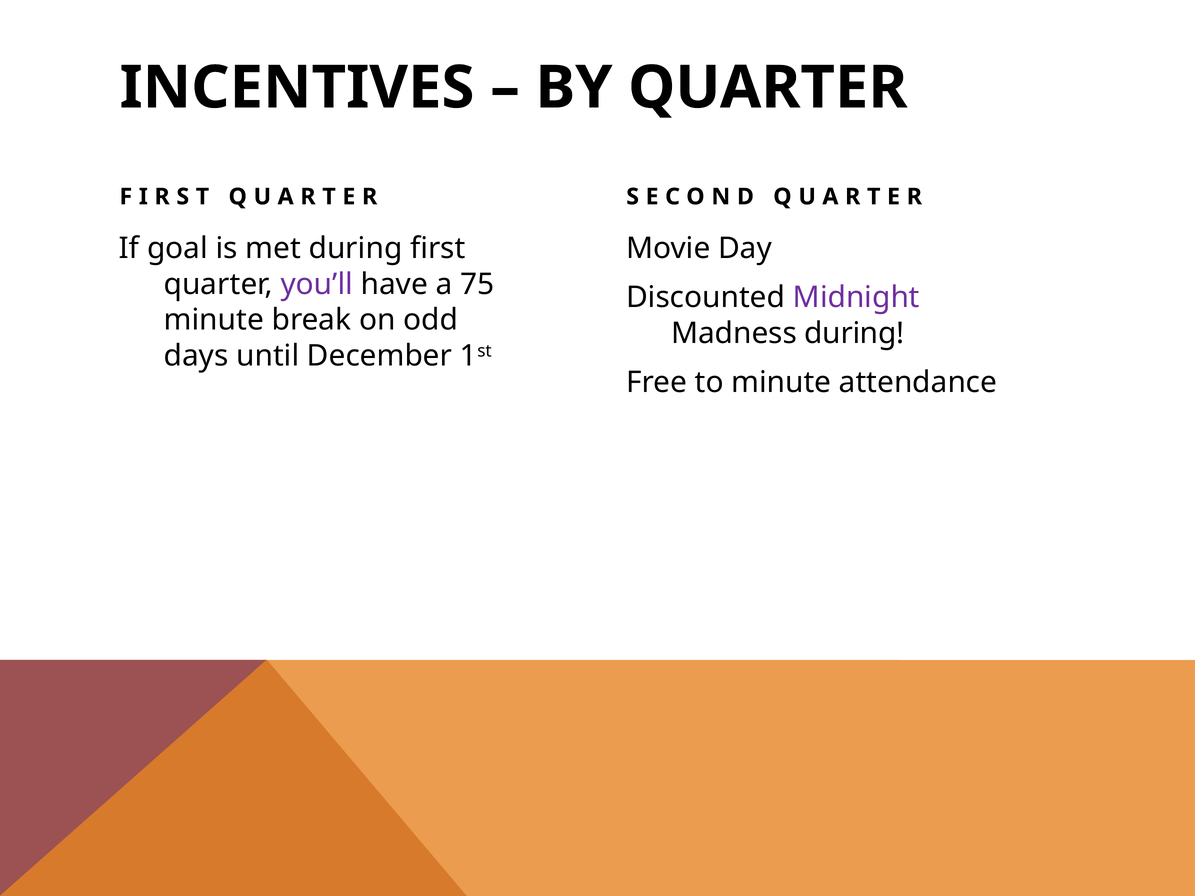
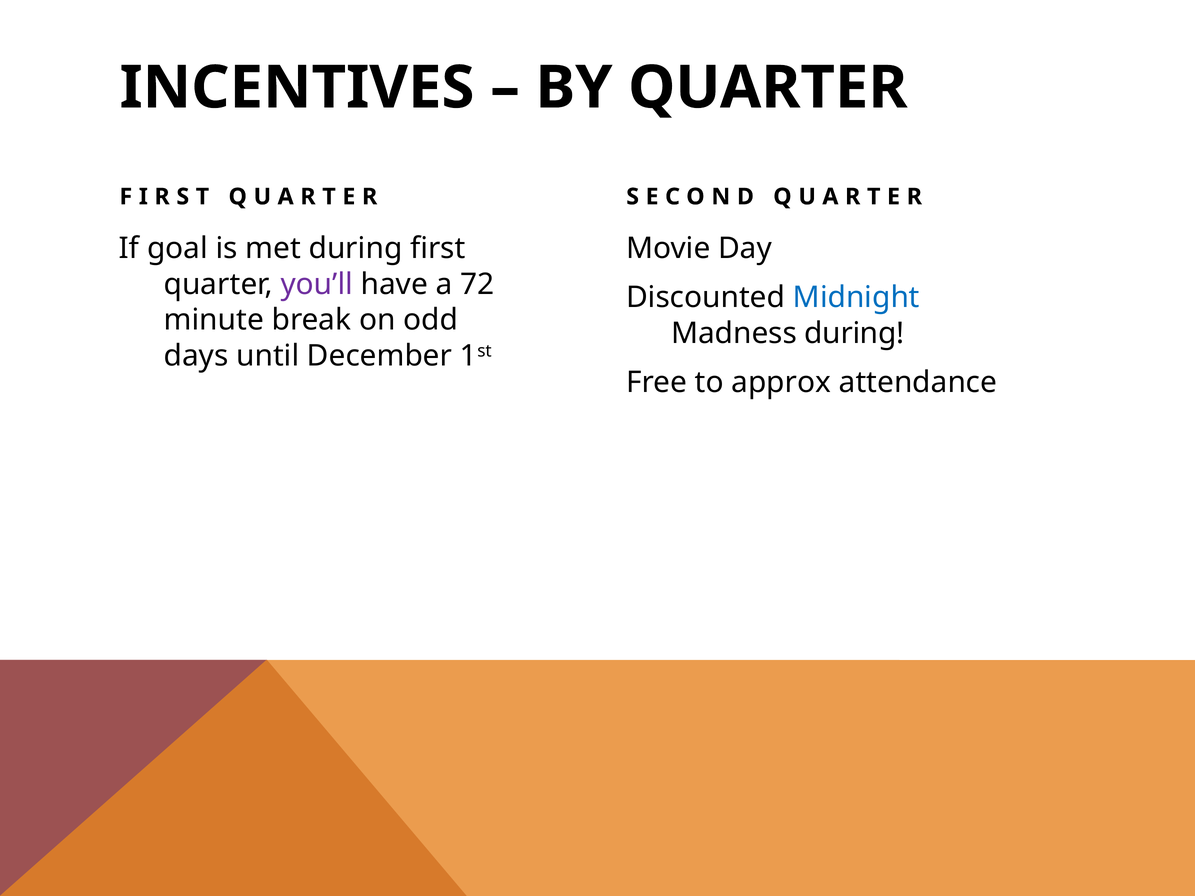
75: 75 -> 72
Midnight colour: purple -> blue
to minute: minute -> approx
